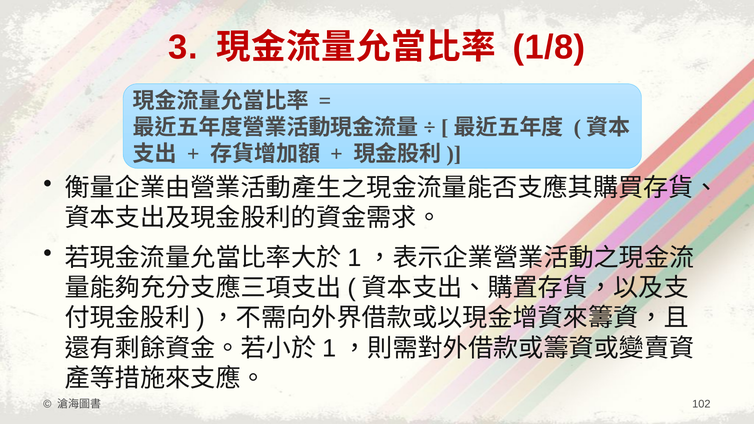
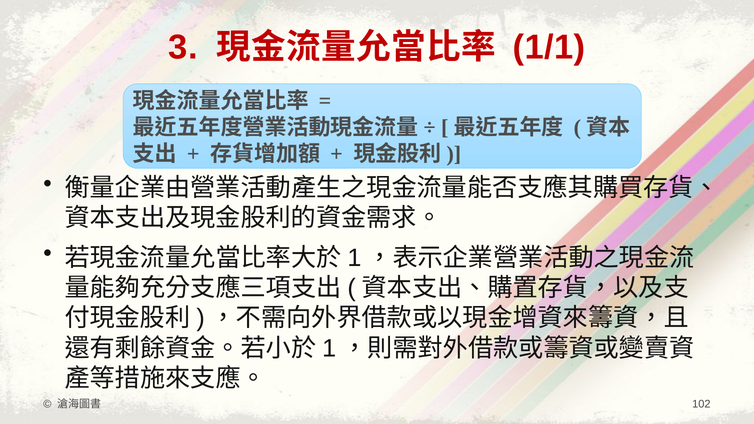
1/8: 1/8 -> 1/1
